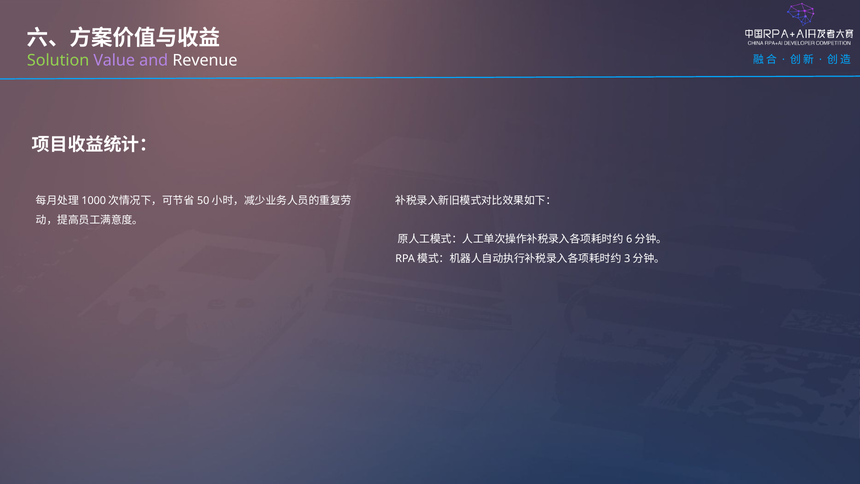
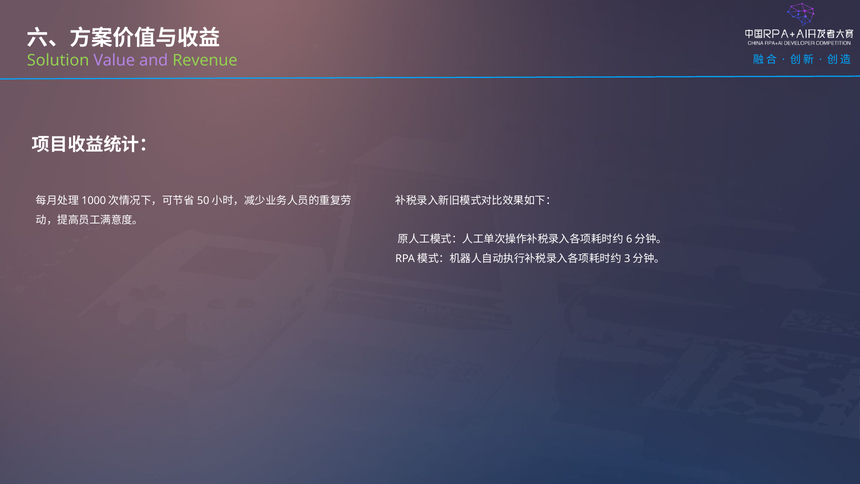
Revenue colour: white -> light green
